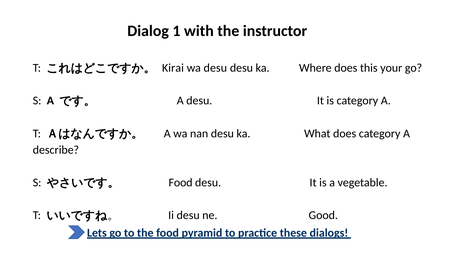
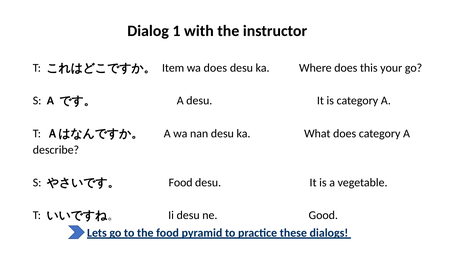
Kirai: Kirai -> Item
wa desu: desu -> does
